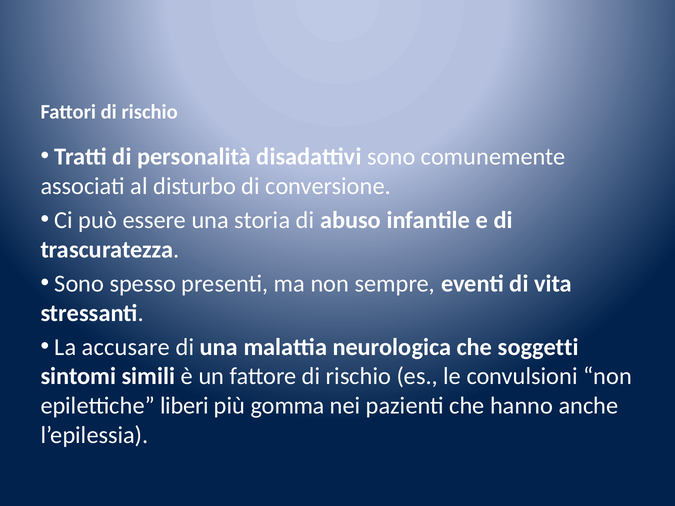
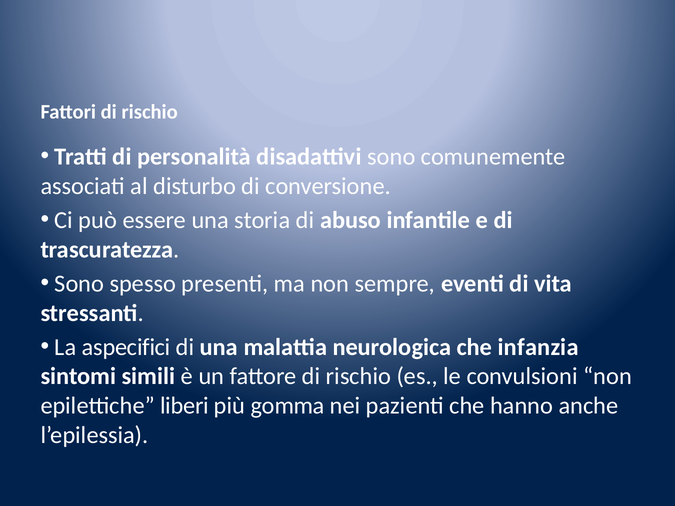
accusare: accusare -> aspecifici
soggetti: soggetti -> infanzia
